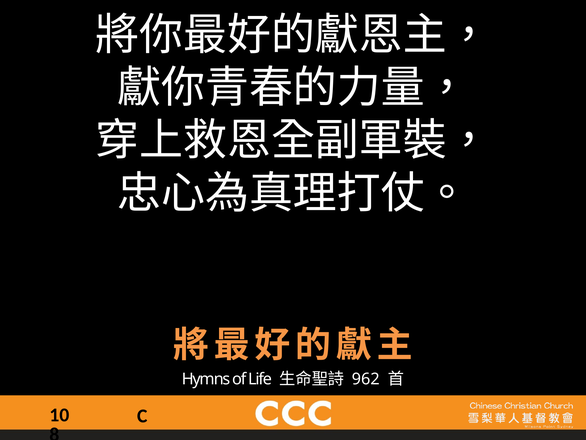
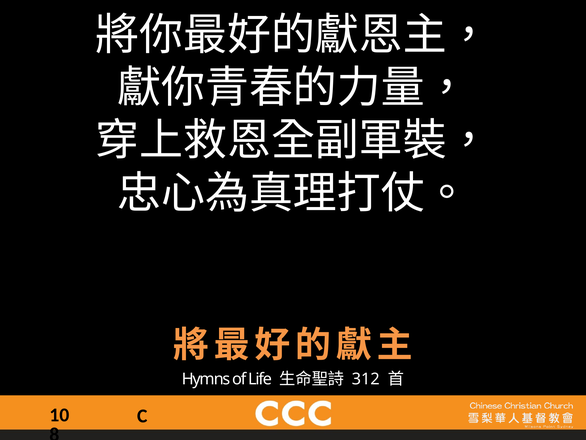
962: 962 -> 312
